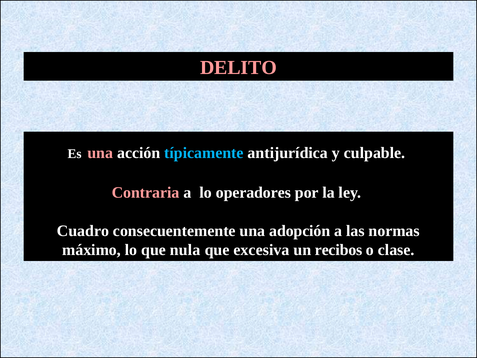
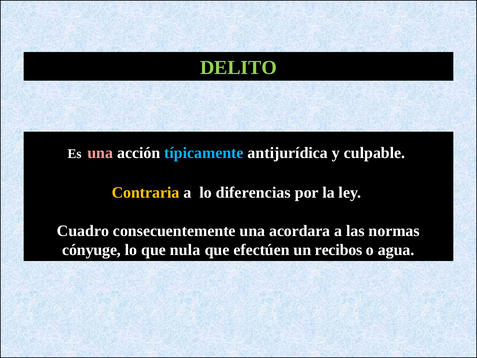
DELITO colour: pink -> light green
Contraria colour: pink -> yellow
operadores: operadores -> diferencias
adopción: adopción -> acordara
máximo: máximo -> cónyuge
excesiva: excesiva -> efectúen
clase: clase -> agua
